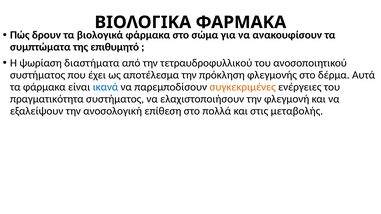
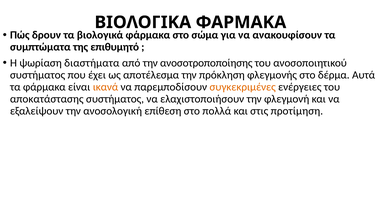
τετραυδροφυλλικού: τετραυδροφυλλικού -> ανοσοτροποποίησης
ικανά colour: blue -> orange
πραγματικότητα: πραγματικότητα -> αποκατάστασης
μεταβολής: μεταβολής -> προτίμηση
